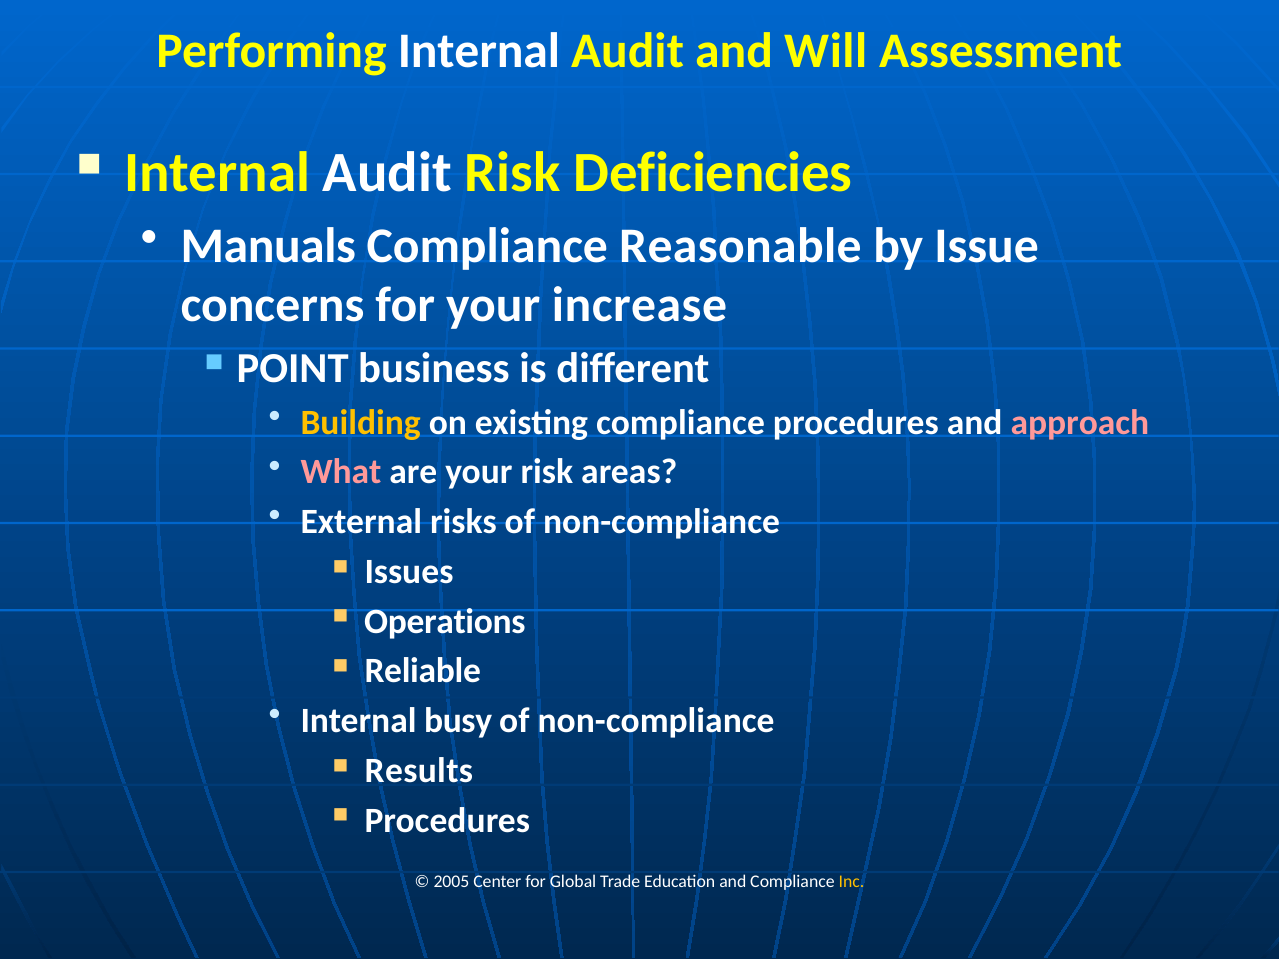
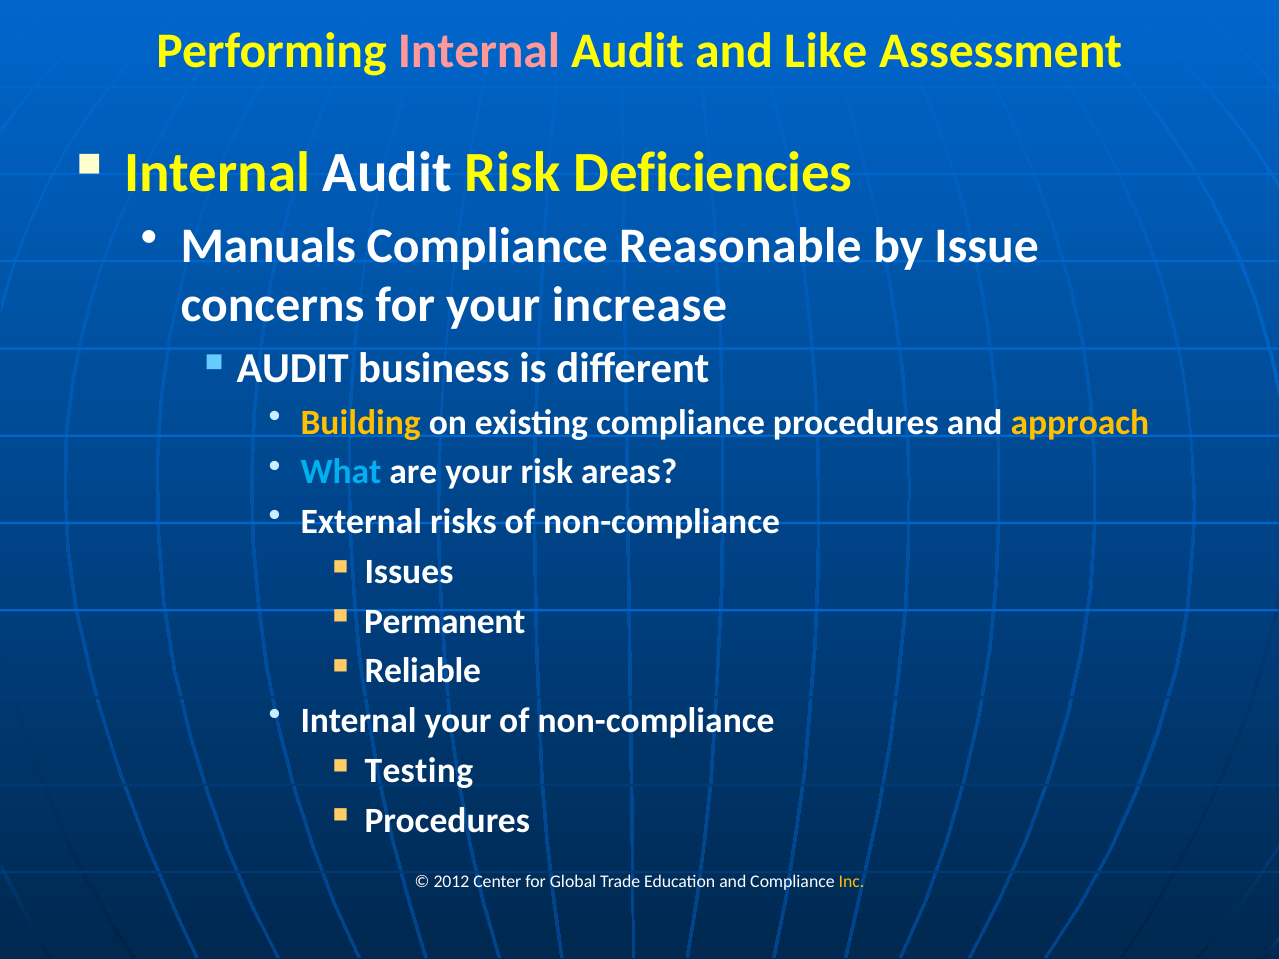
Internal at (479, 51) colour: white -> pink
Will: Will -> Like
POINT at (293, 369): POINT -> AUDIT
approach colour: pink -> yellow
What colour: pink -> light blue
Operations: Operations -> Permanent
Internal busy: busy -> your
Results: Results -> Testing
2005: 2005 -> 2012
